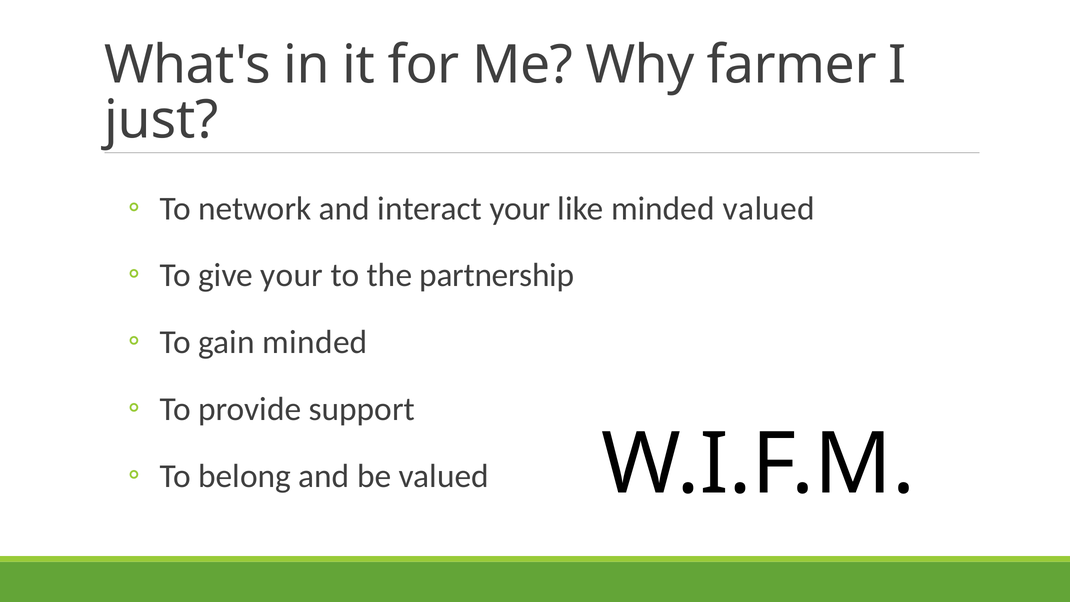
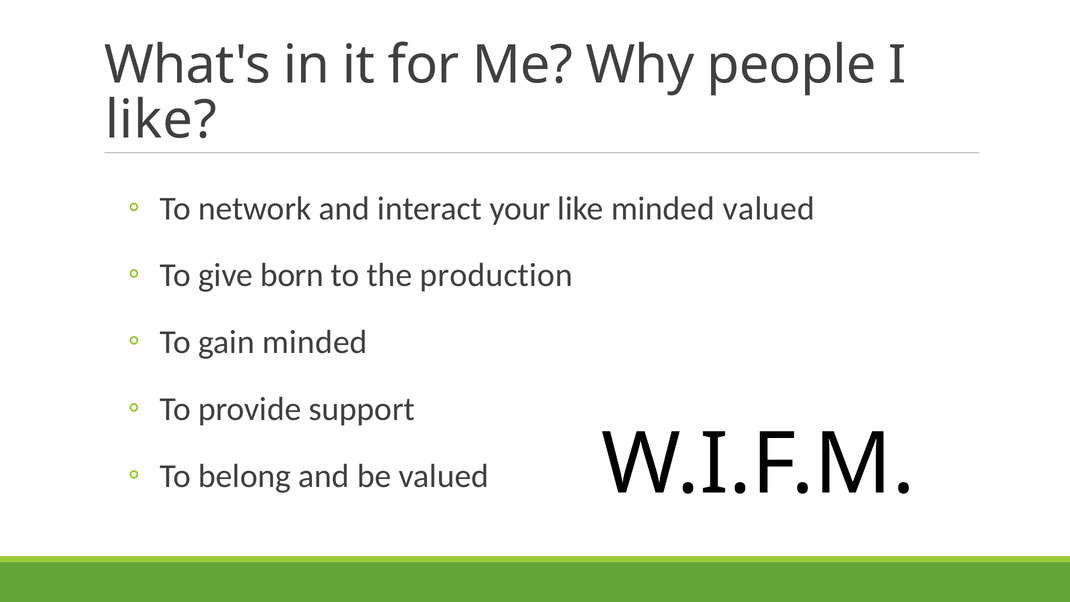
farmer: farmer -> people
just at (161, 120): just -> like
give your: your -> born
partnership: partnership -> production
